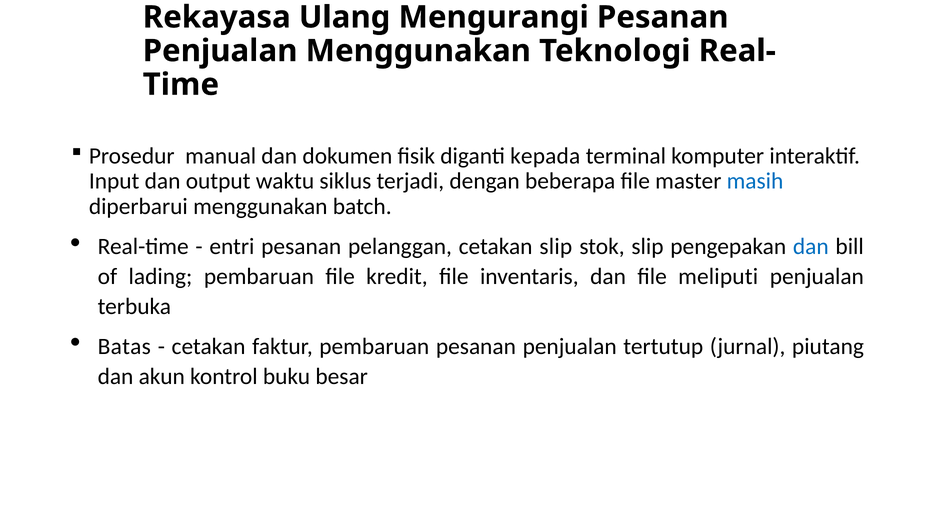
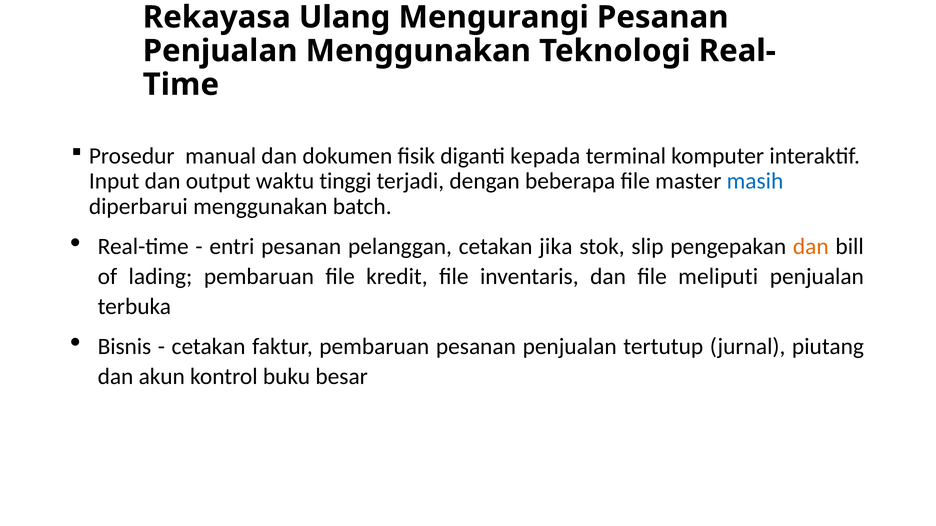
siklus: siklus -> tinggi
cetakan slip: slip -> jika
dan at (811, 247) colour: blue -> orange
Batas: Batas -> Bisnis
